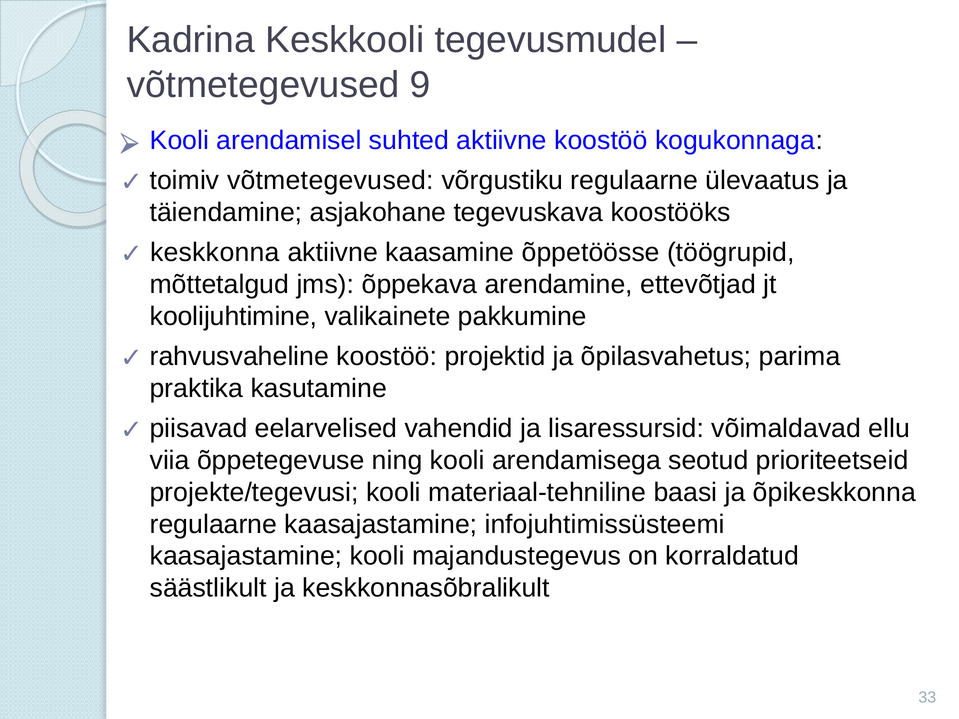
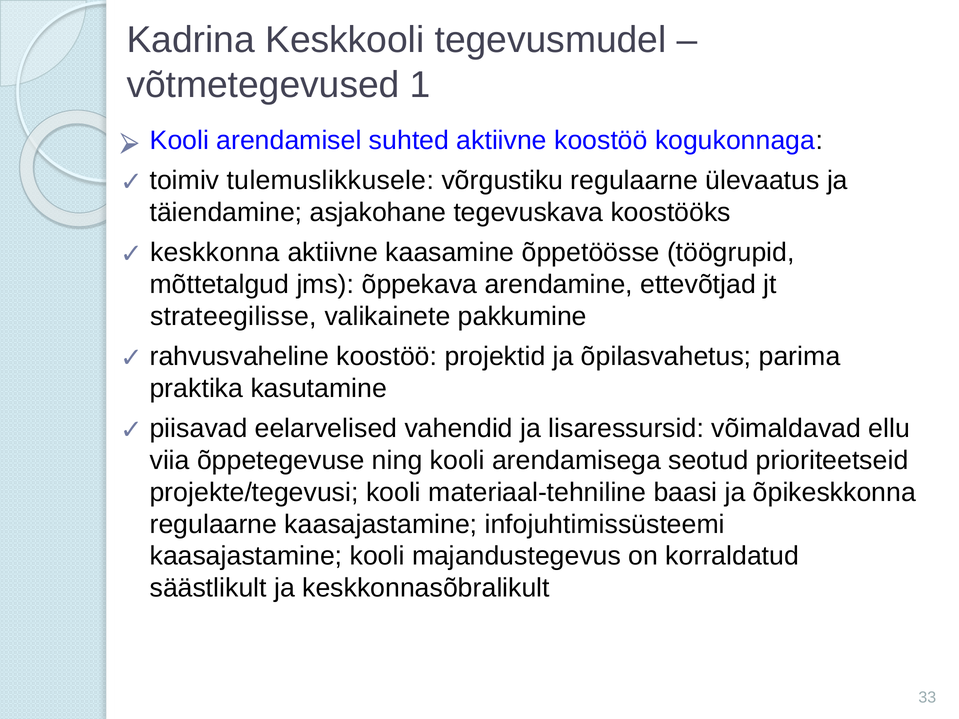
9: 9 -> 1
toimiv võtmetegevused: võtmetegevused -> tulemuslikkusele
koolijuhtimine: koolijuhtimine -> strateegilisse
